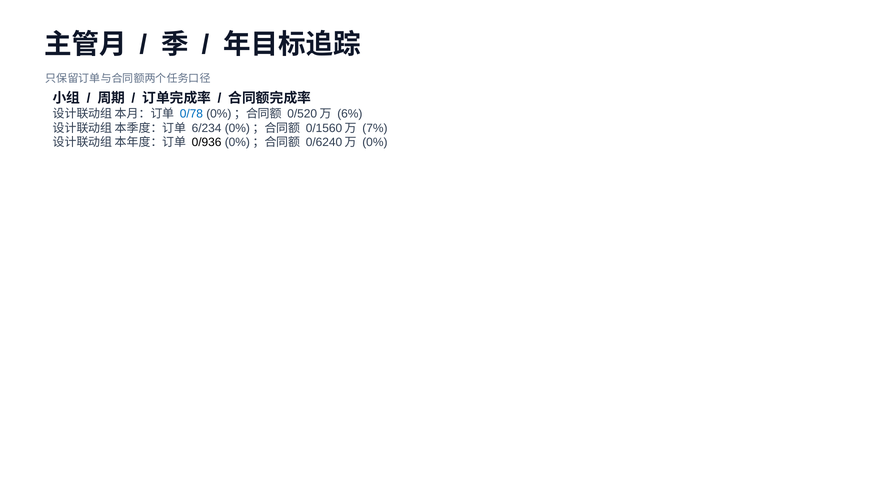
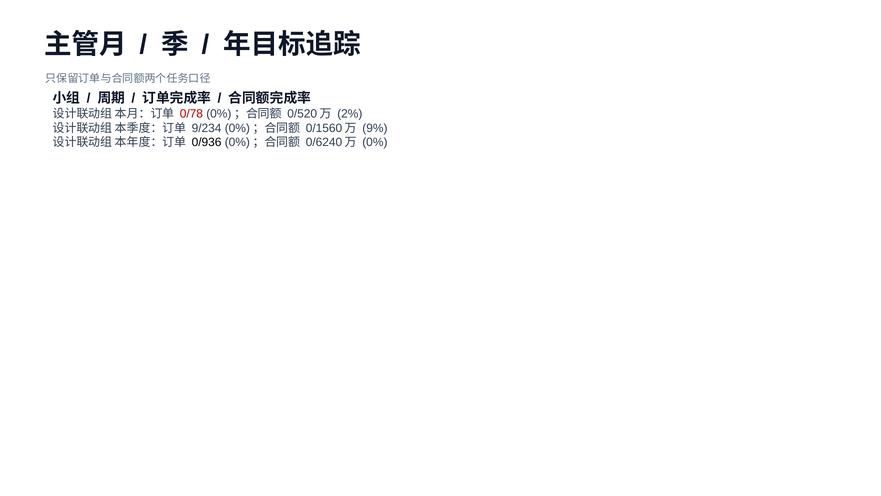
0/78 colour: blue -> red
6%: 6% -> 2%
6/234: 6/234 -> 9/234
7%: 7% -> 9%
